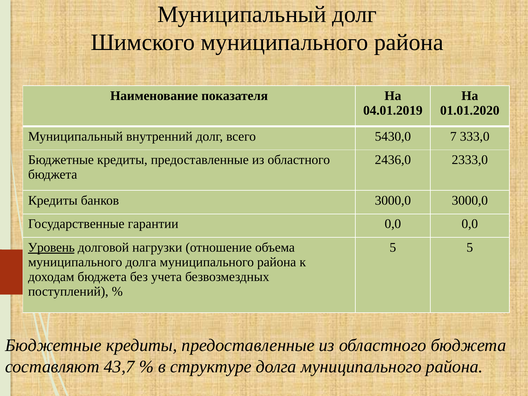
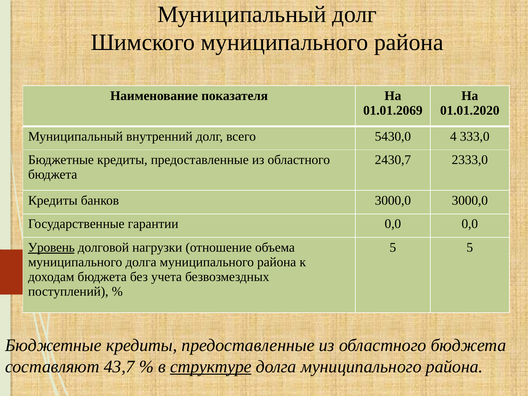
04.01.2019: 04.01.2019 -> 01.01.2069
7: 7 -> 4
2436,0: 2436,0 -> 2430,7
структуре underline: none -> present
